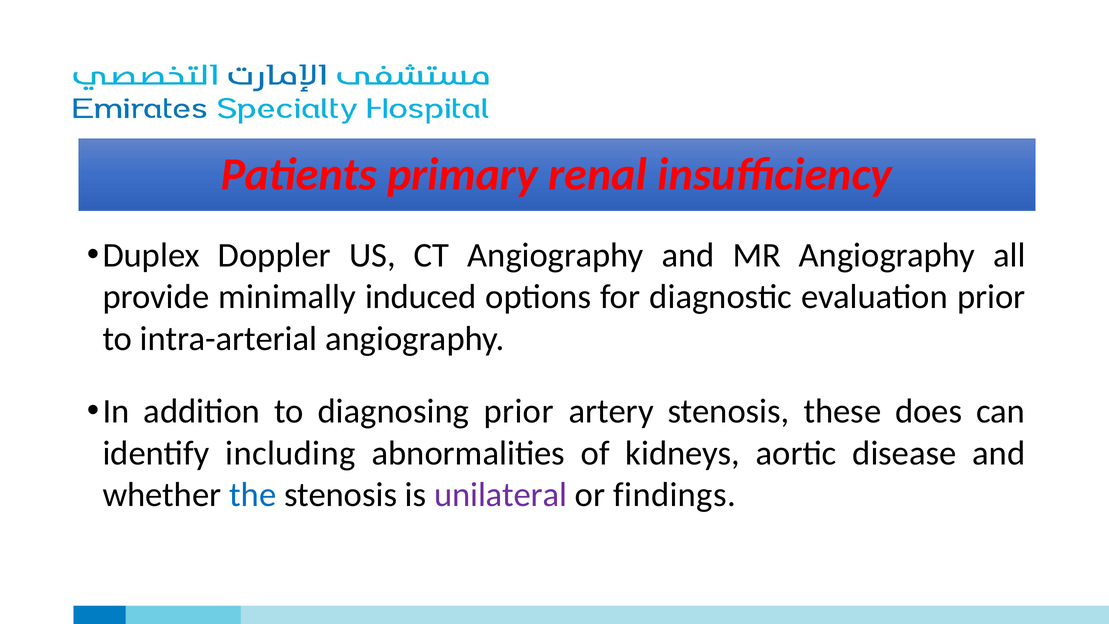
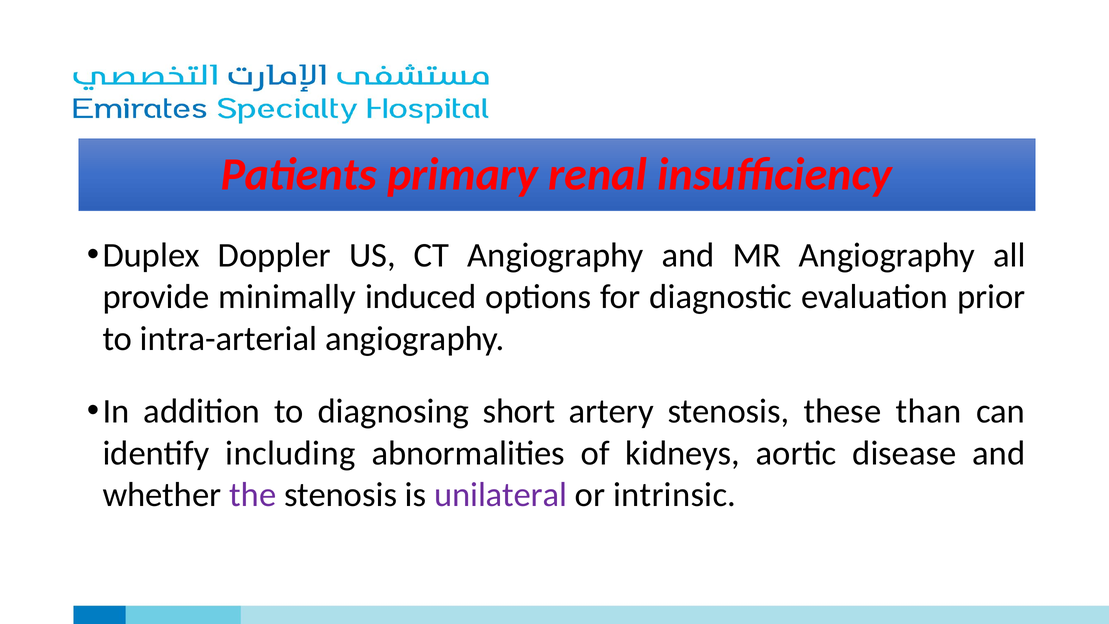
diagnosing prior: prior -> short
does: does -> than
the colour: blue -> purple
findings: findings -> intrinsic
